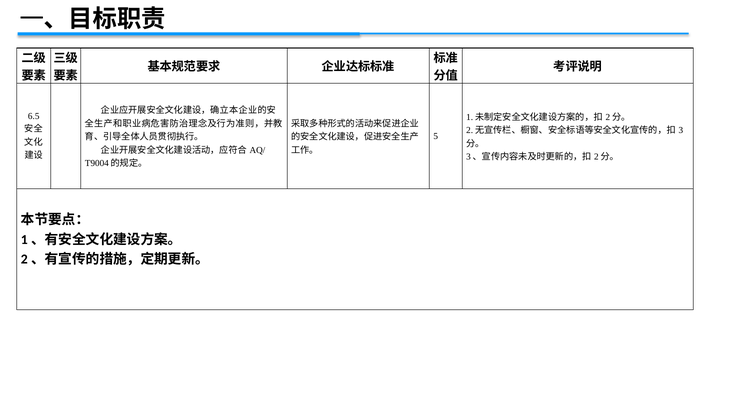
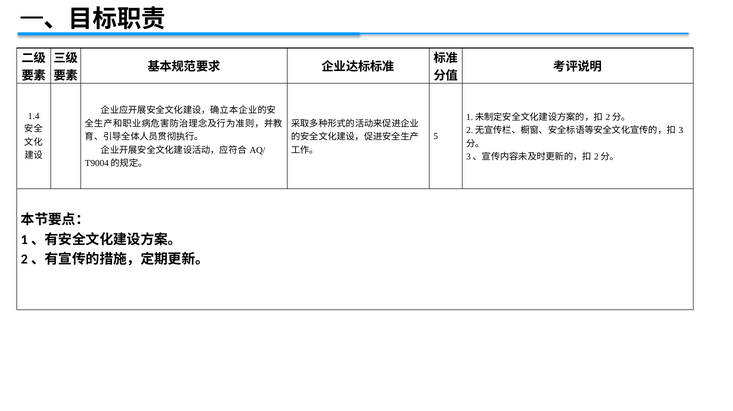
6.5: 6.5 -> 1.4
